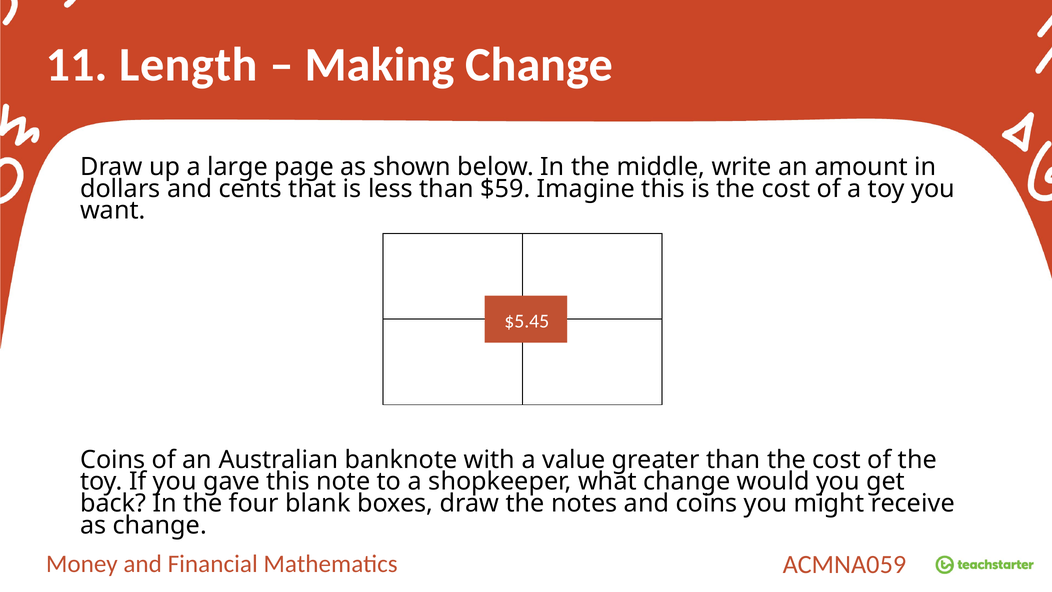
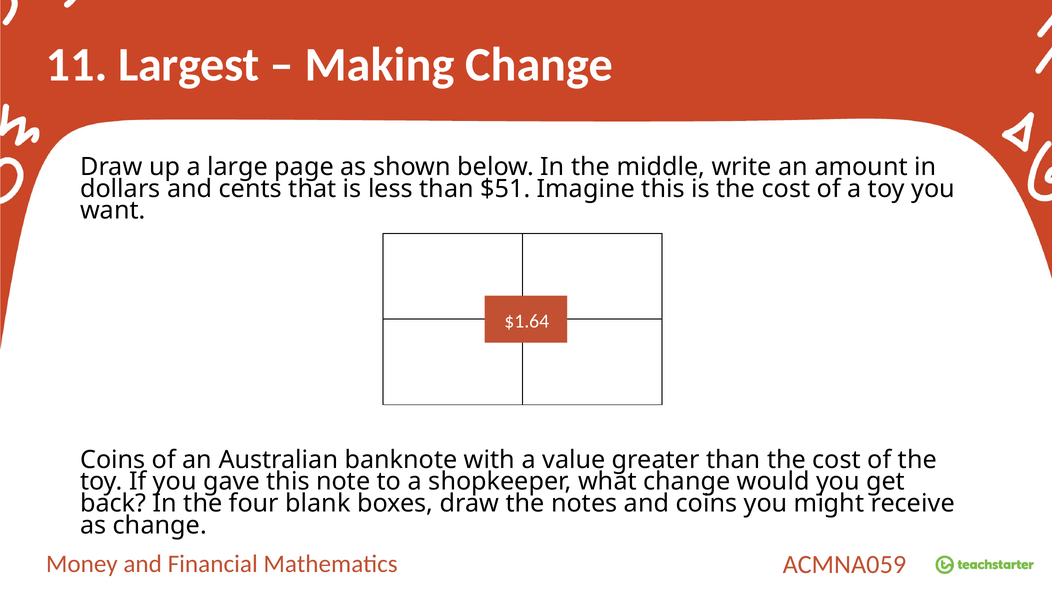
Length: Length -> Largest
$59: $59 -> $51
$5.45: $5.45 -> $1.64
